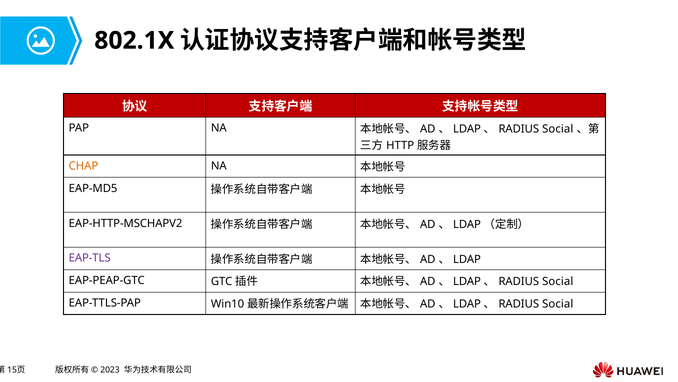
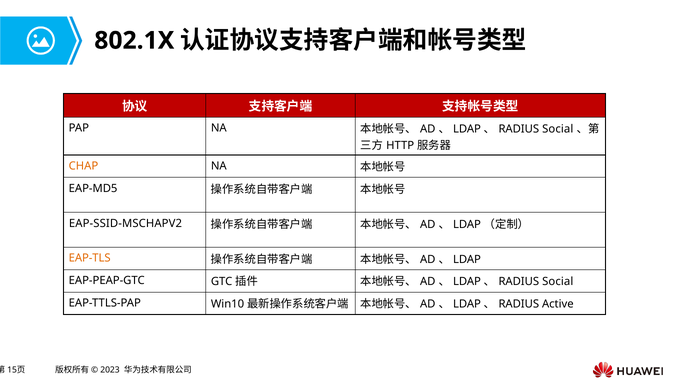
EAP-HTTP-MSCHAPV2: EAP-HTTP-MSCHAPV2 -> EAP-SSID-MSCHAPV2
EAP-TLS colour: purple -> orange
Social at (558, 304): Social -> Active
